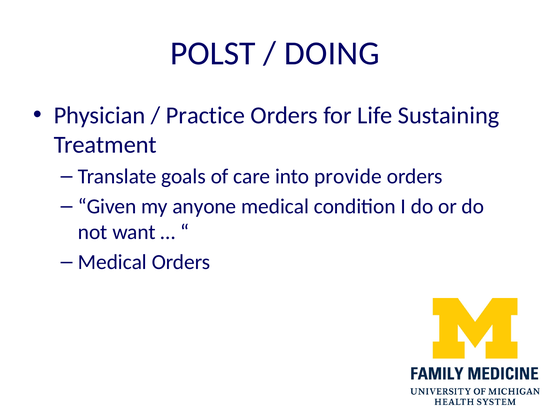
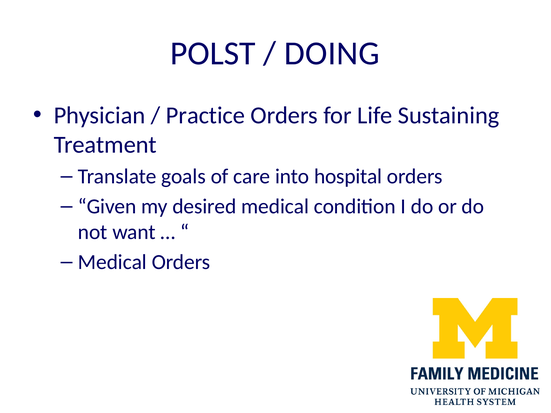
provide: provide -> hospital
anyone: anyone -> desired
